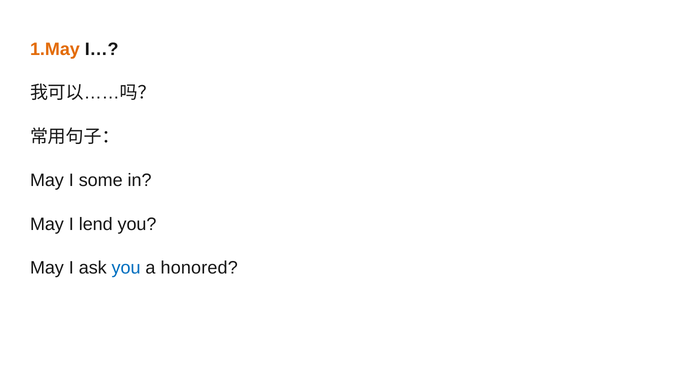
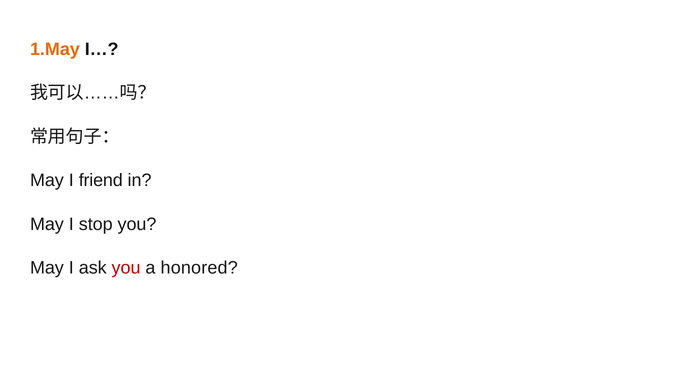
some: some -> friend
lend: lend -> stop
you at (126, 268) colour: blue -> red
